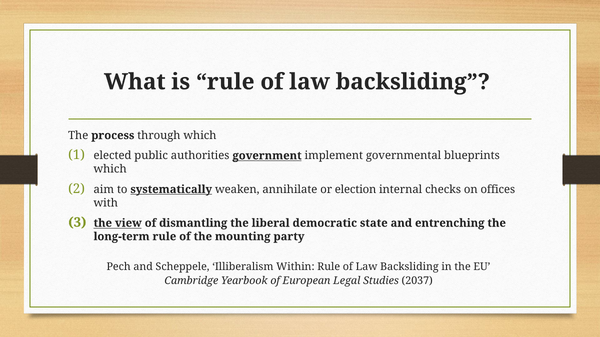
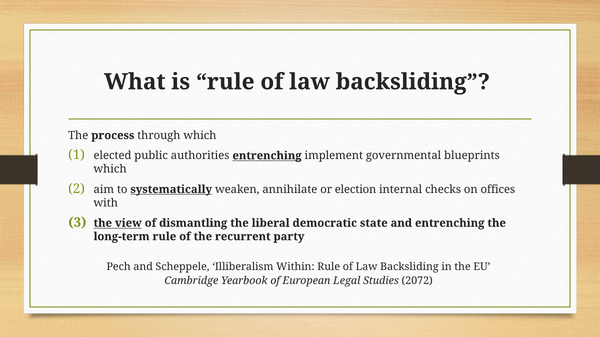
authorities government: government -> entrenching
mounting: mounting -> recurrent
2037: 2037 -> 2072
